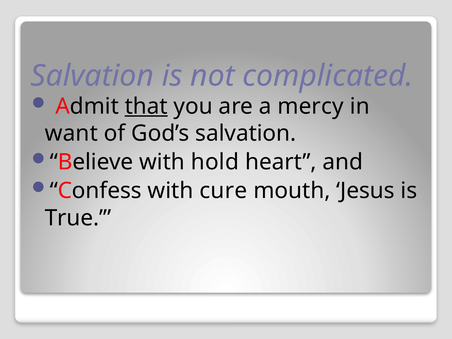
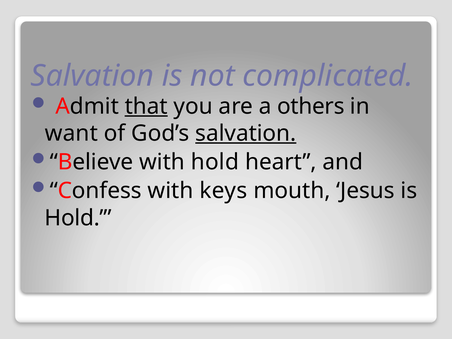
mercy: mercy -> others
salvation at (246, 133) underline: none -> present
cure: cure -> keys
True at (78, 218): True -> Hold
